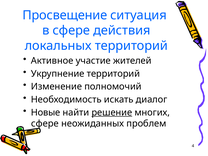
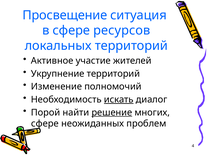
действия: действия -> ресурсов
искать underline: none -> present
Новые: Новые -> Порой
